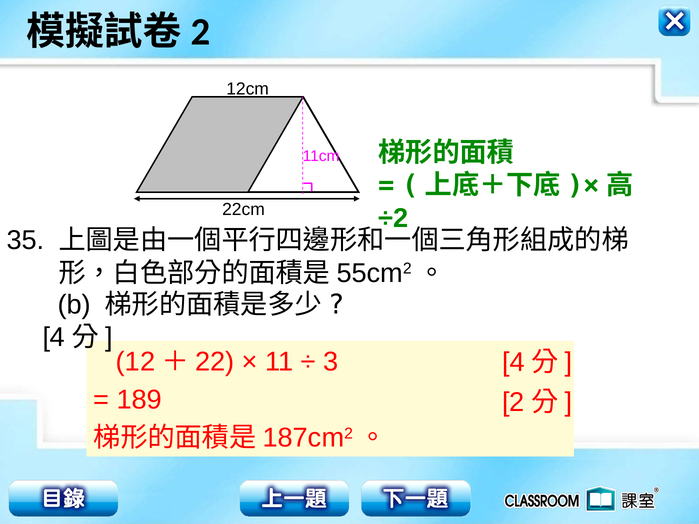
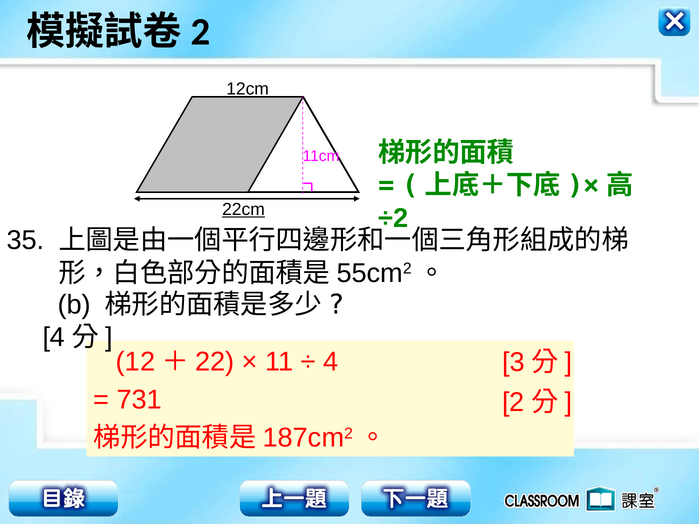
22cm underline: none -> present
3 at (331, 362): 3 -> 4
4 at (513, 362): 4 -> 3
189: 189 -> 731
